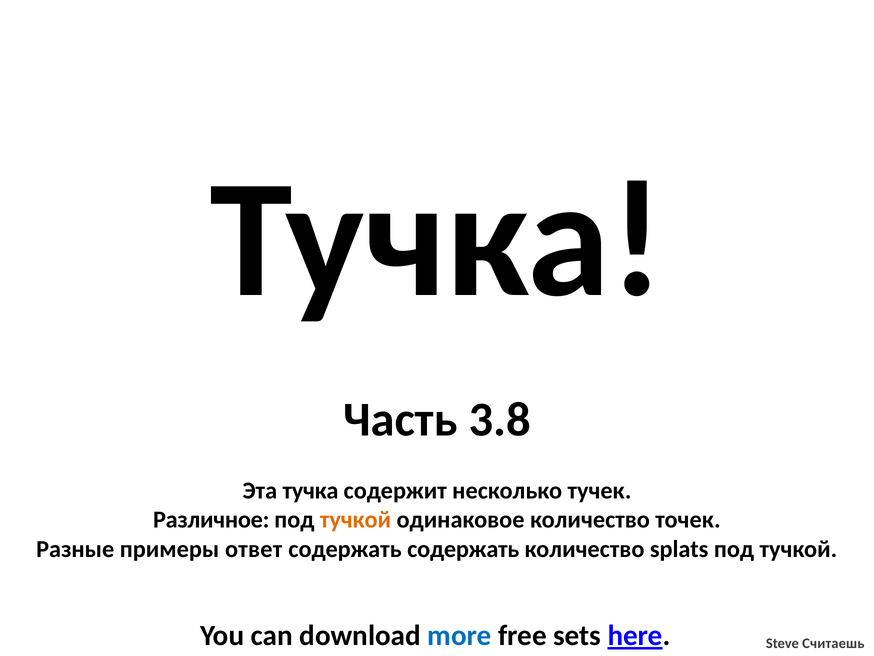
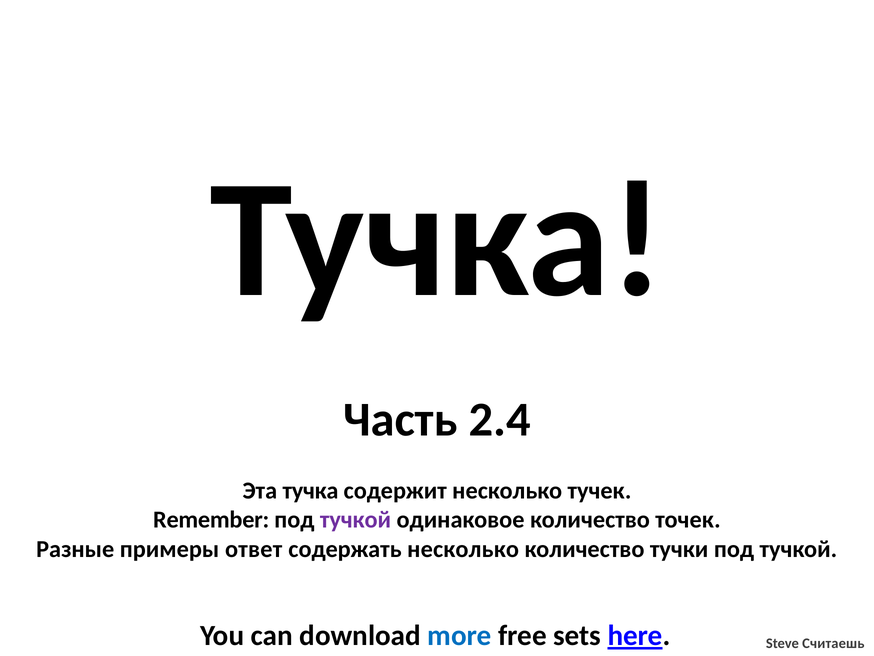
3.8: 3.8 -> 2.4
Различное: Различное -> Remember
тучкой at (356, 519) colour: orange -> purple
содержать содержать: содержать -> несколько
splats: splats -> тучки
